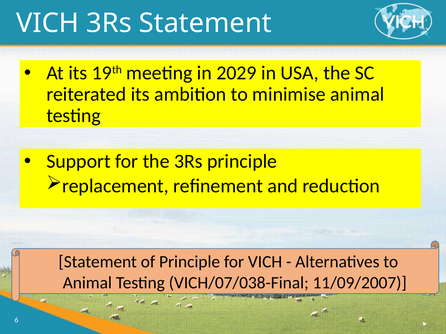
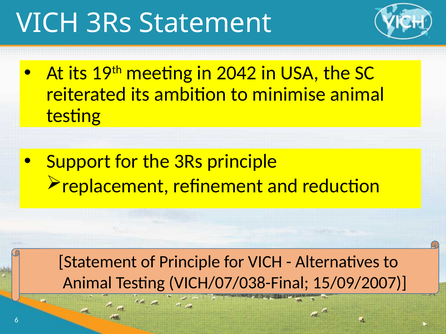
2029: 2029 -> 2042
11/09/2007: 11/09/2007 -> 15/09/2007
